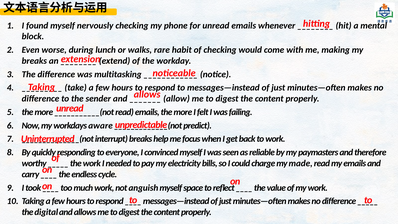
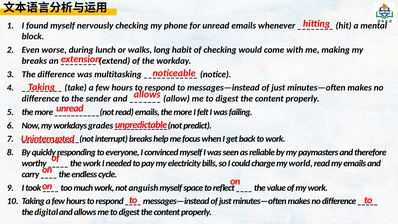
rare: rare -> long
aware: aware -> grades
made: made -> world
